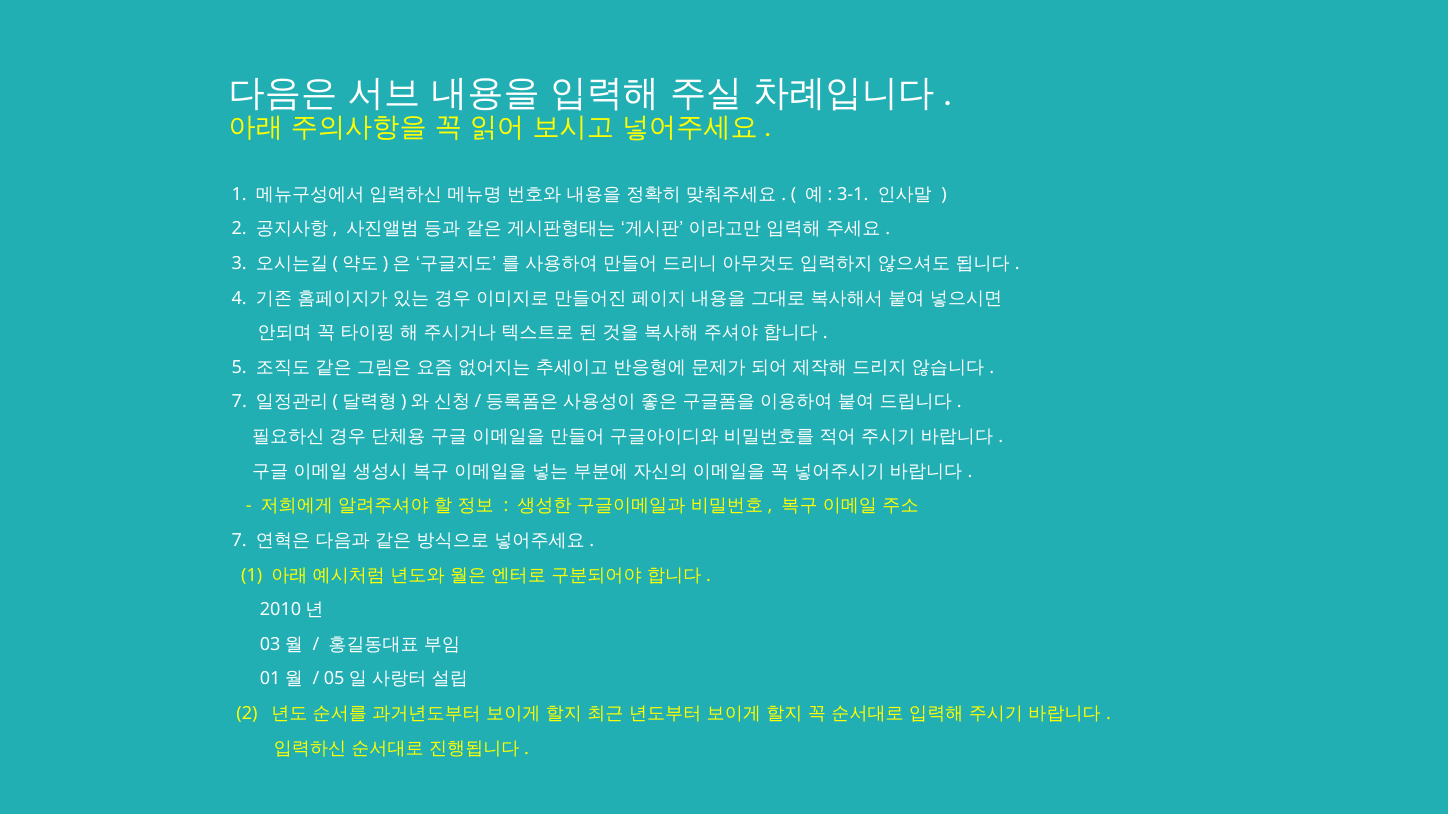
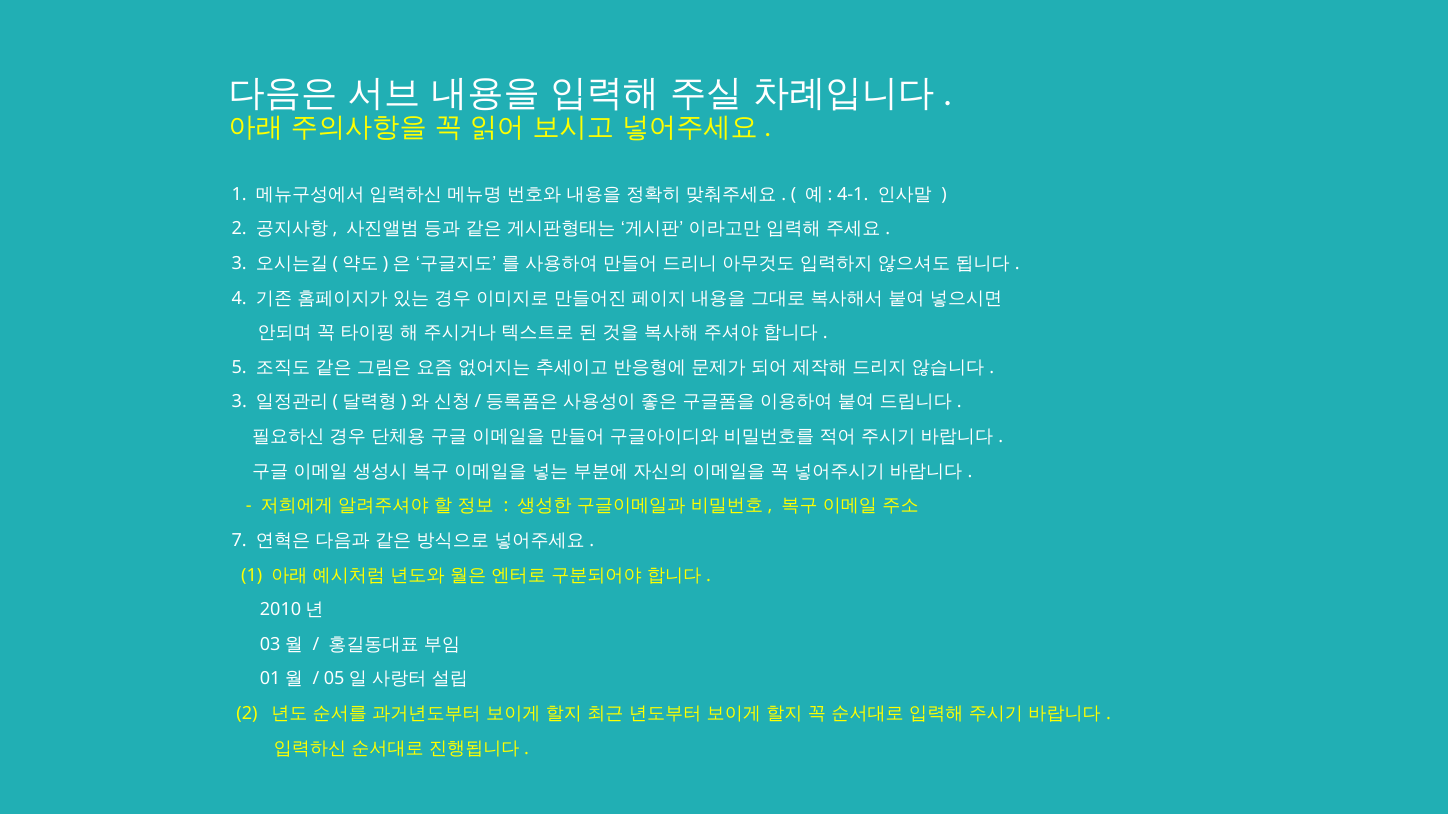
3-1: 3-1 -> 4-1
7 7: 7 -> 3
